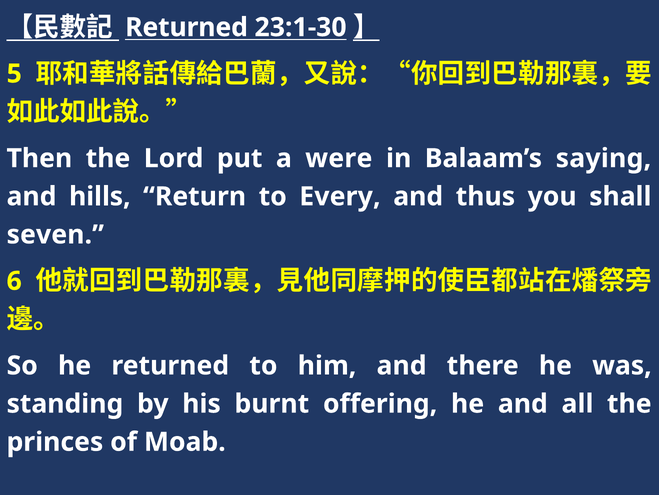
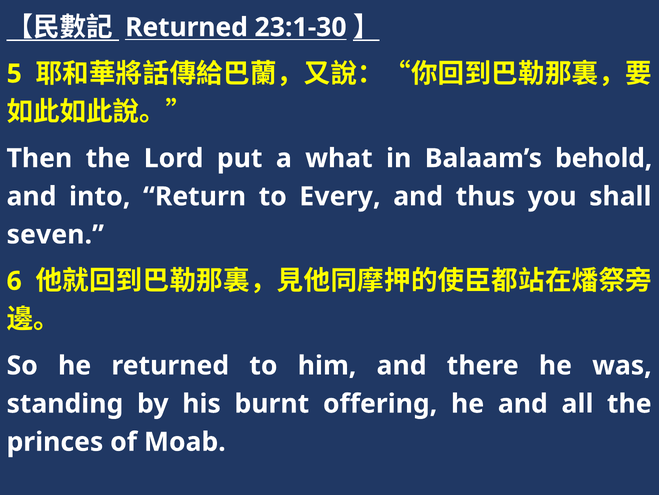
were: were -> what
saying: saying -> behold
hills: hills -> into
